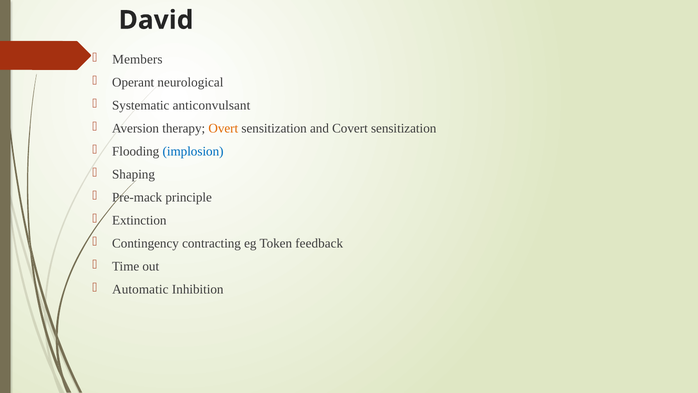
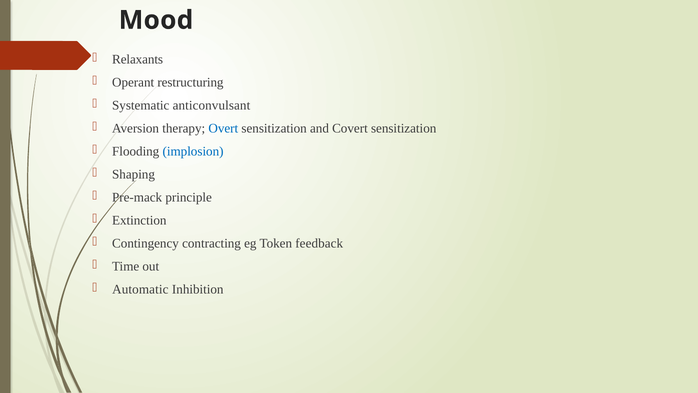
David: David -> Mood
Members: Members -> Relaxants
neurological: neurological -> restructuring
Overt colour: orange -> blue
